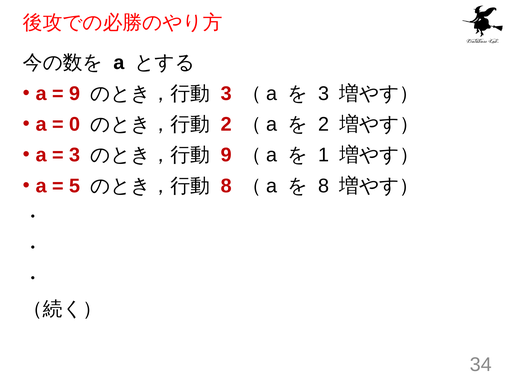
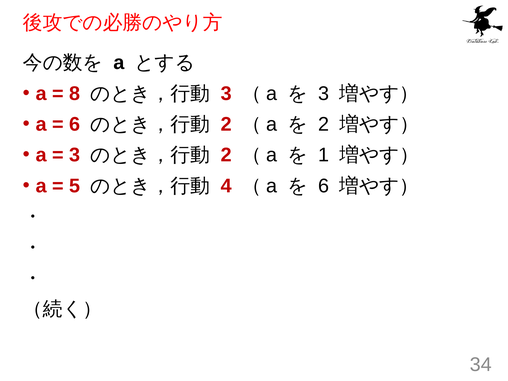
9 at (75, 94): 9 -> 8
0 at (75, 124): 0 -> 6
9 at (226, 155): 9 -> 2
8 at (226, 186): 8 -> 4
8 at (324, 186): 8 -> 6
